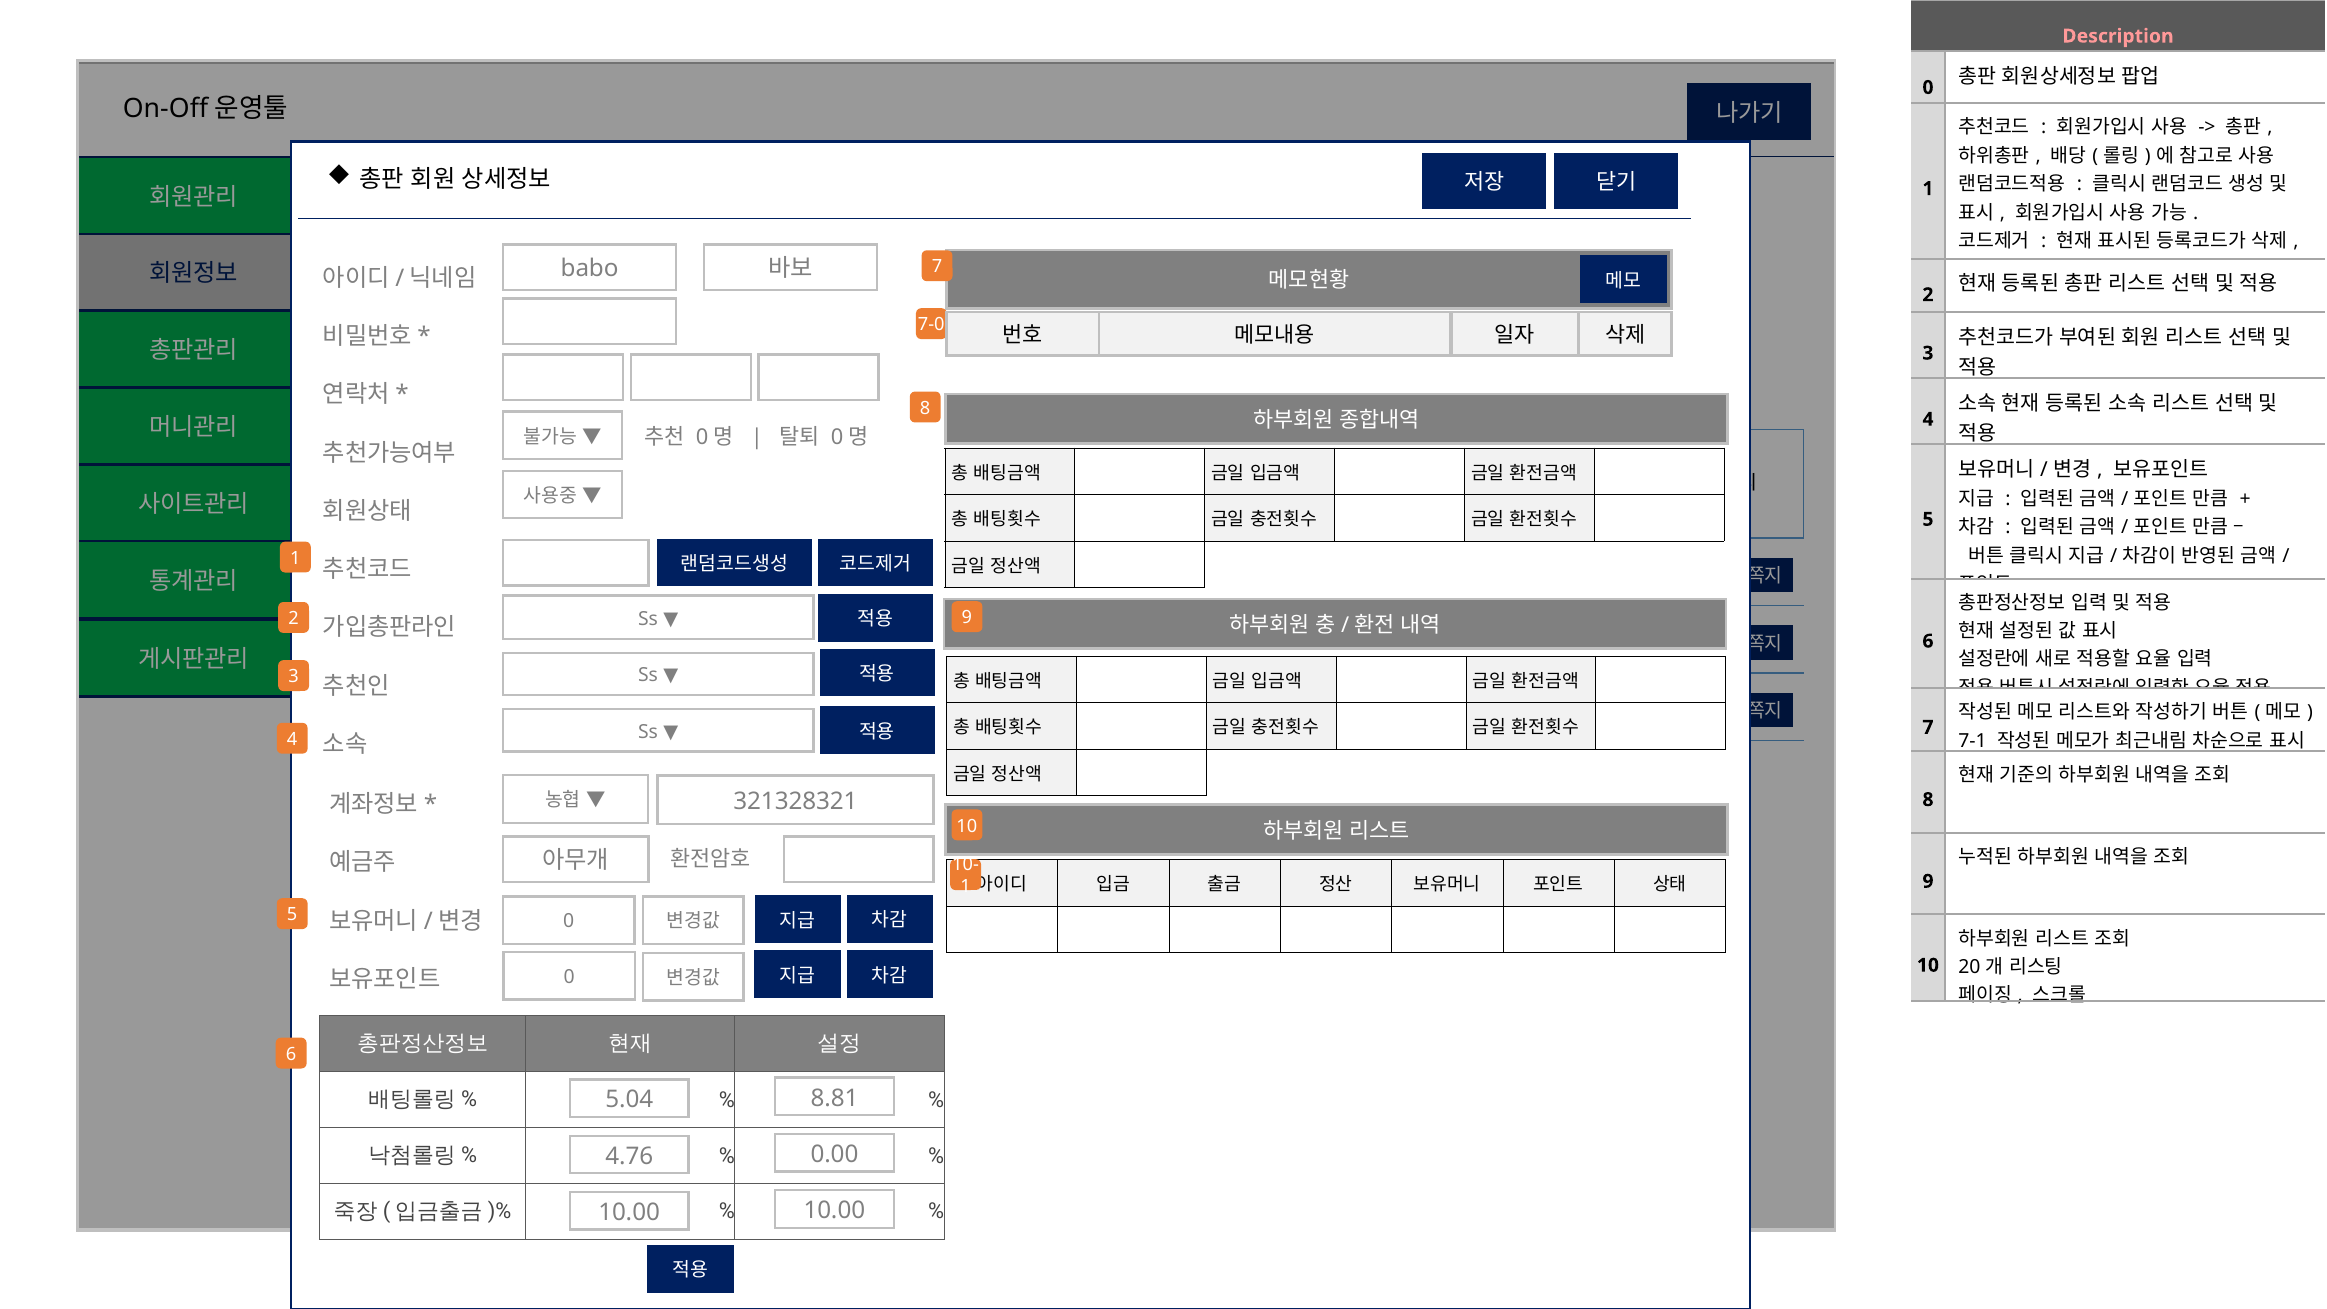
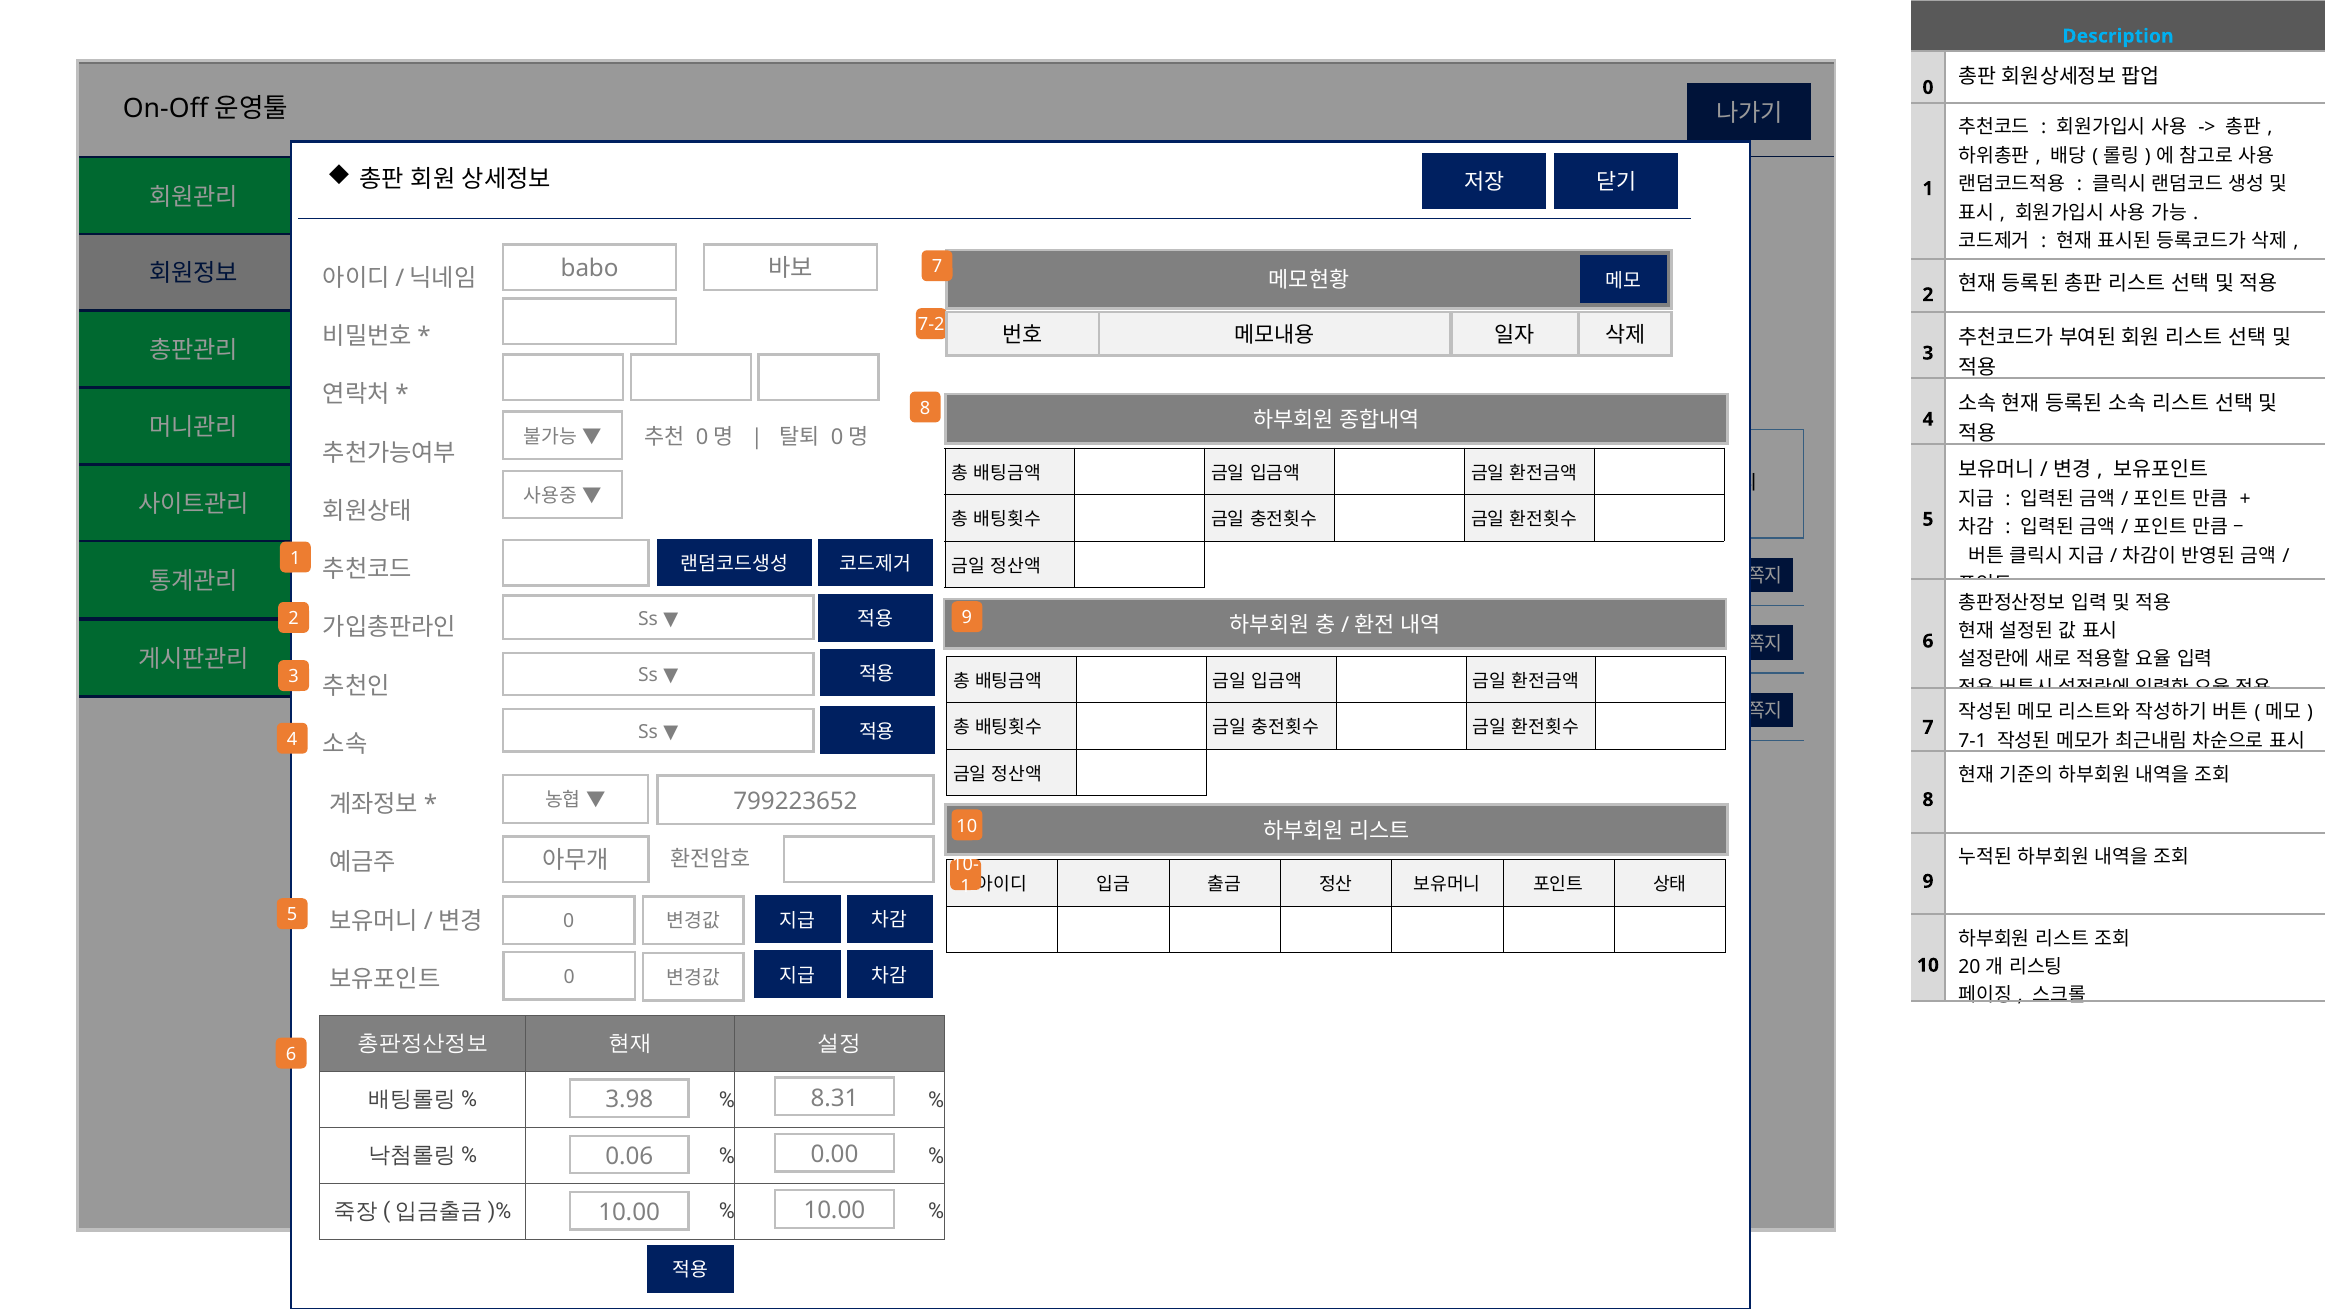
Description colour: pink -> light blue
7-0: 7-0 -> 7-2
321328321: 321328321 -> 799223652
8.81: 8.81 -> 8.31
5.04: 5.04 -> 3.98
4.76: 4.76 -> 0.06
